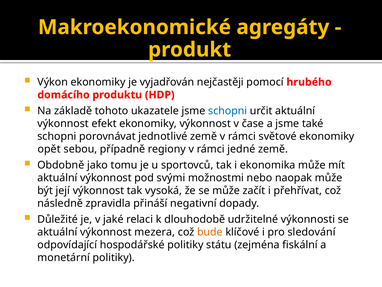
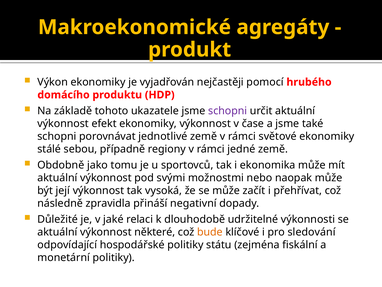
schopni at (228, 111) colour: blue -> purple
opět: opět -> stálé
mezera: mezera -> některé
